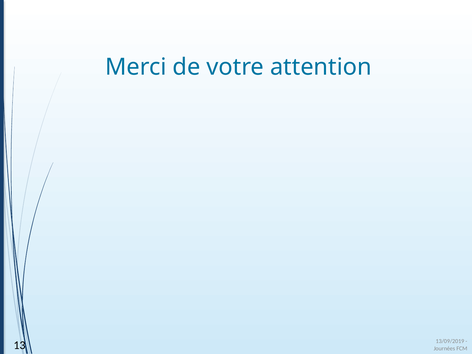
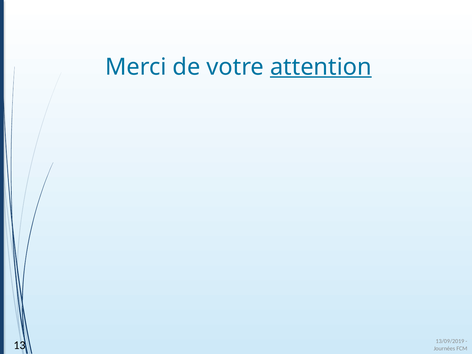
attention underline: none -> present
